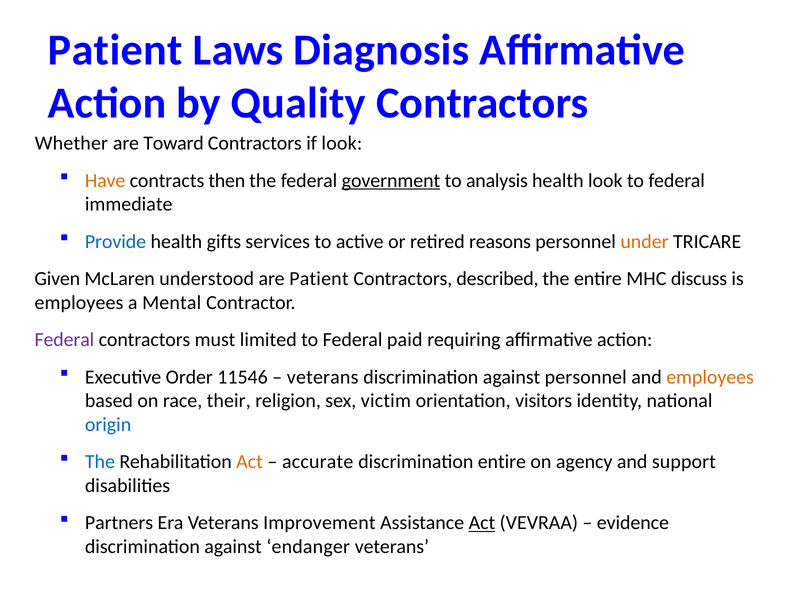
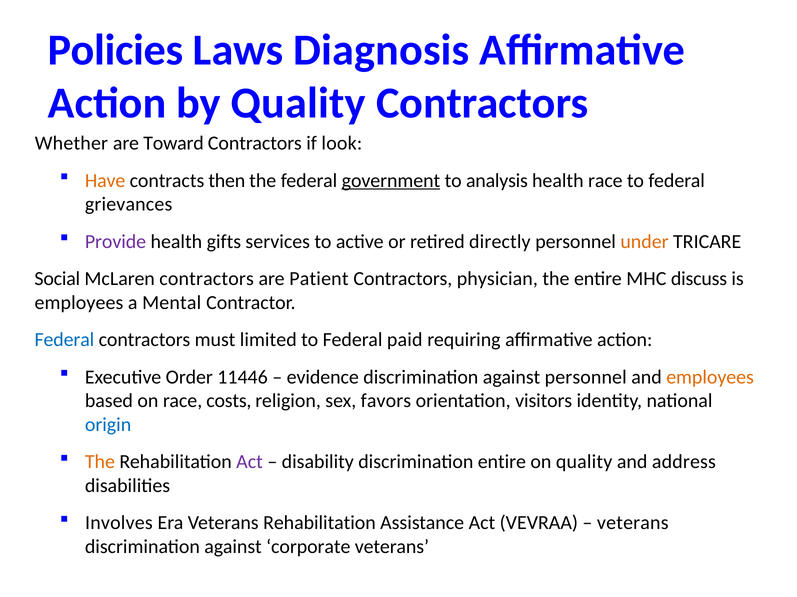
Patient at (115, 50): Patient -> Policies
health look: look -> race
immediate: immediate -> grievances
Provide colour: blue -> purple
reasons: reasons -> directly
Given: Given -> Social
McLaren understood: understood -> contractors
described: described -> physician
Federal at (64, 340) colour: purple -> blue
11546: 11546 -> 11446
veterans at (323, 377): veterans -> evidence
their: their -> costs
victim: victim -> favors
The at (100, 462) colour: blue -> orange
Act at (250, 462) colour: orange -> purple
accurate: accurate -> disability
on agency: agency -> quality
support: support -> address
Partners: Partners -> Involves
Veterans Improvement: Improvement -> Rehabilitation
Act at (482, 524) underline: present -> none
evidence at (633, 524): evidence -> veterans
endanger: endanger -> corporate
